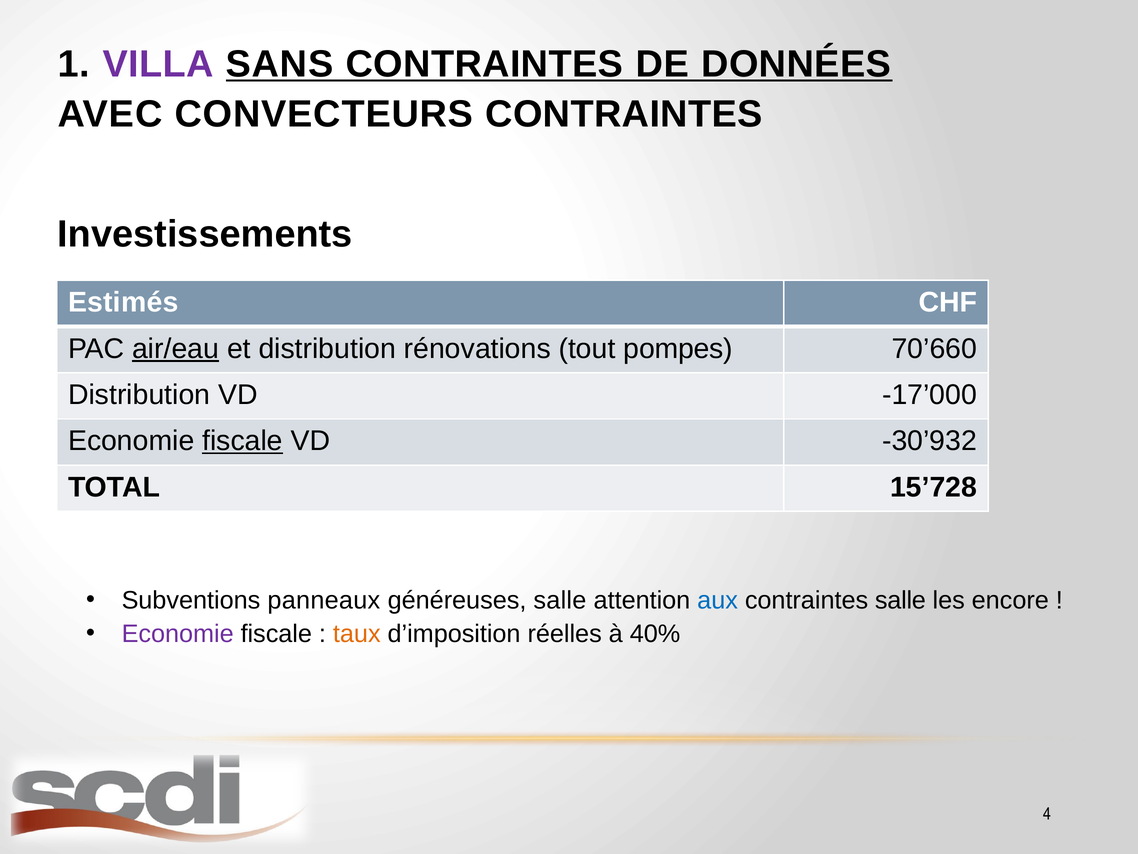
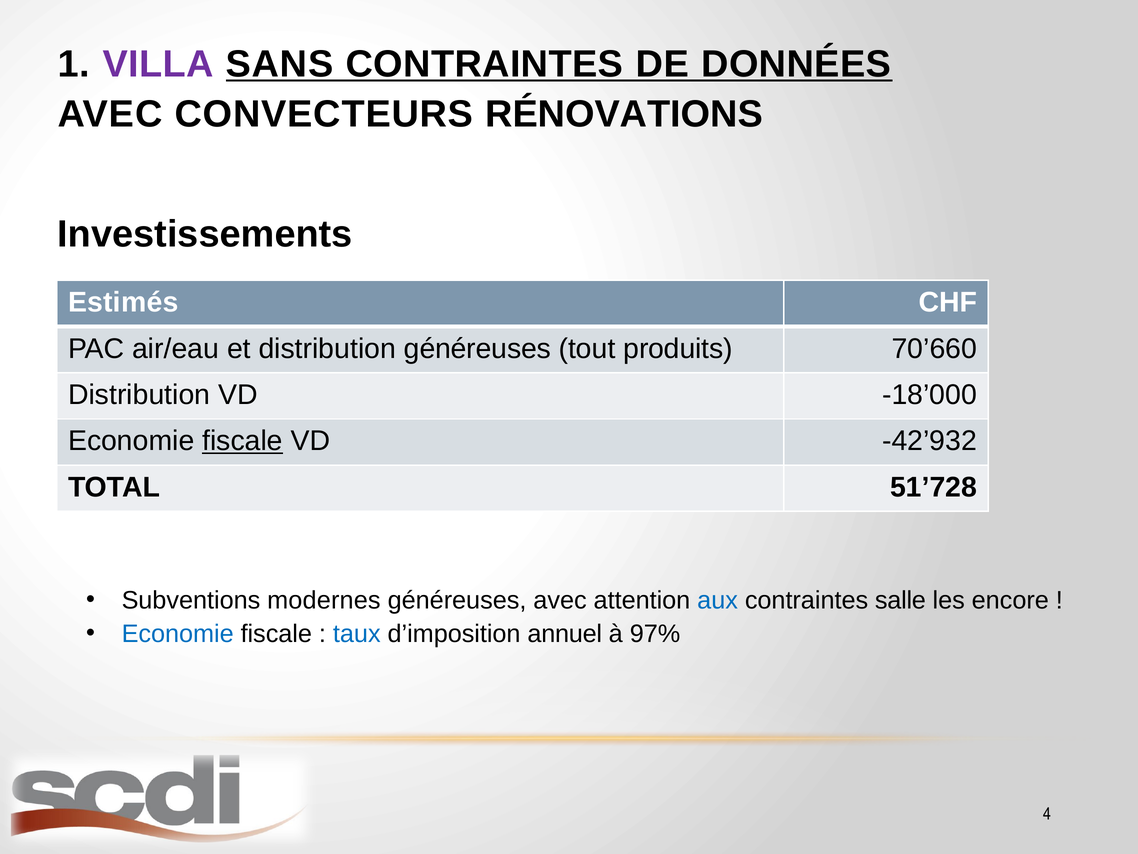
CONVECTEURS CONTRAINTES: CONTRAINTES -> RÉNOVATIONS
air/eau underline: present -> none
distribution rénovations: rénovations -> généreuses
pompes: pompes -> produits
-17’000: -17’000 -> -18’000
-30’932: -30’932 -> -42’932
15’728: 15’728 -> 51’728
panneaux: panneaux -> modernes
généreuses salle: salle -> avec
Economie at (178, 634) colour: purple -> blue
taux colour: orange -> blue
réelles: réelles -> annuel
40%: 40% -> 97%
